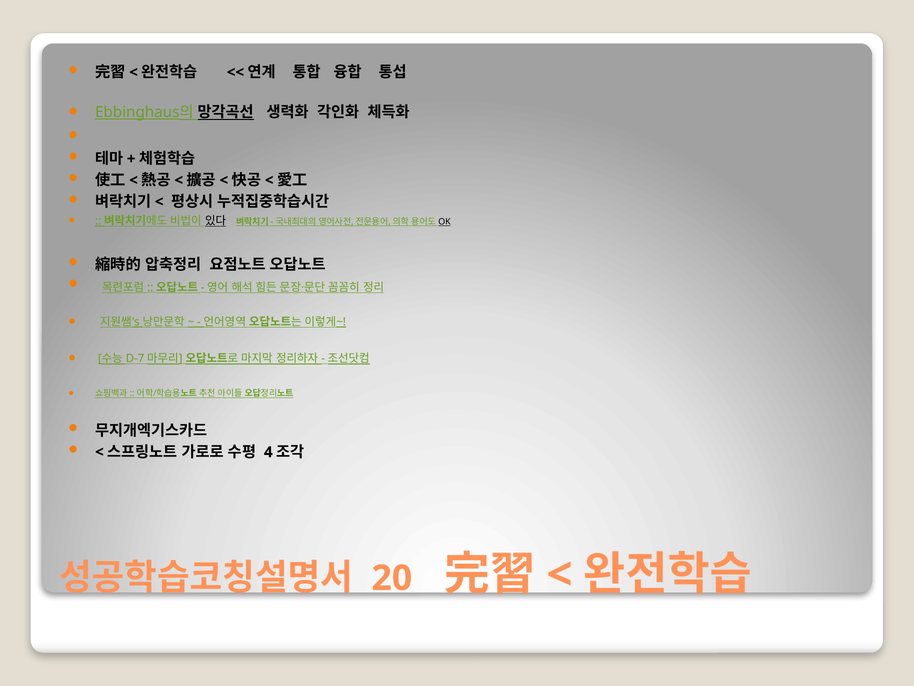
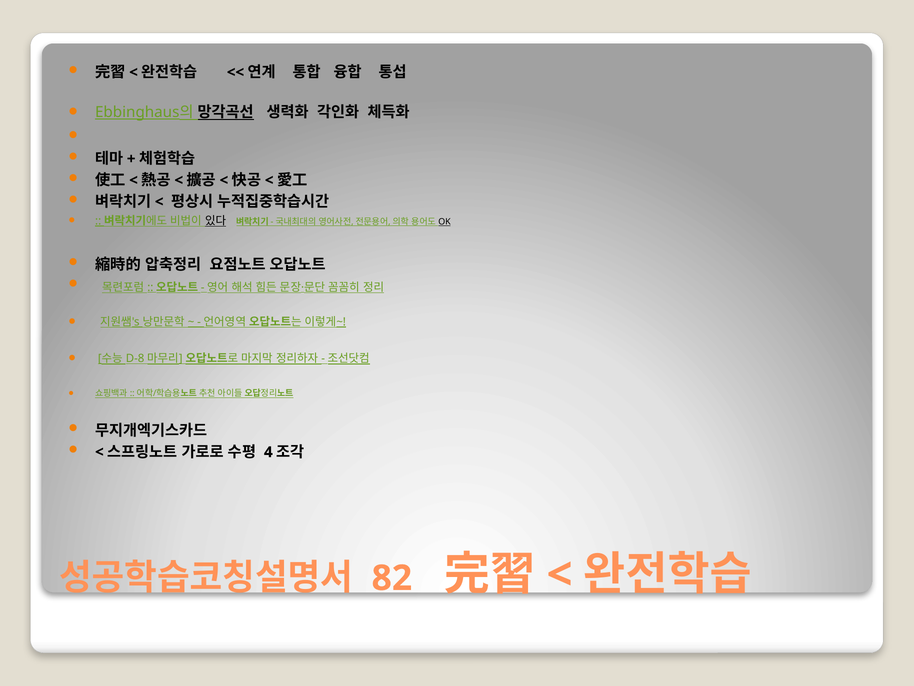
D-7: D-7 -> D-8
20: 20 -> 82
